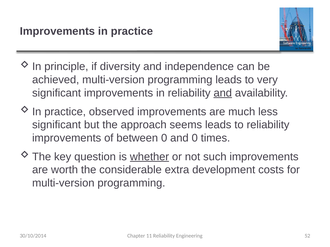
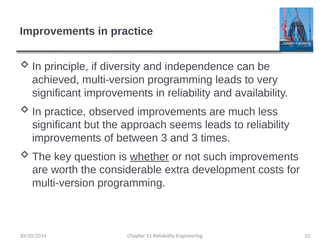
and at (223, 93) underline: present -> none
between 0: 0 -> 3
and 0: 0 -> 3
